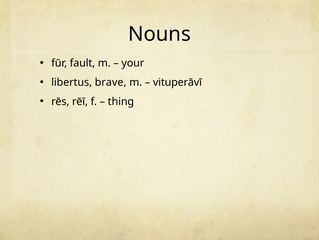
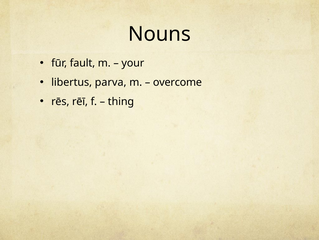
brave: brave -> parva
vituperāvī: vituperāvī -> overcome
